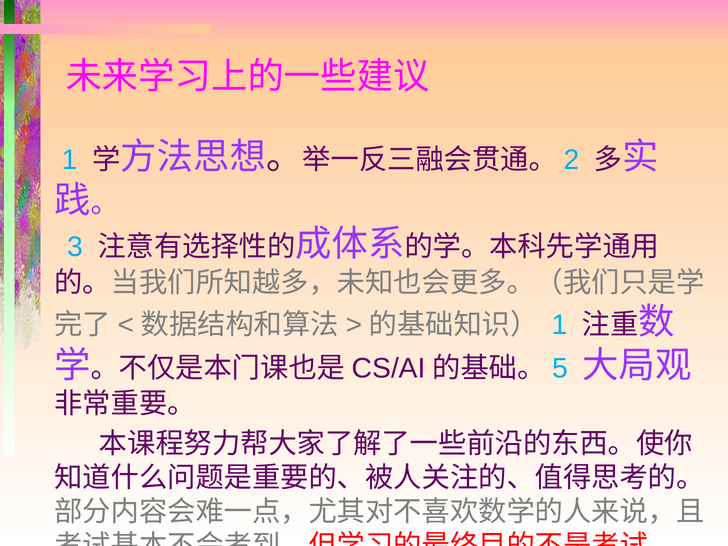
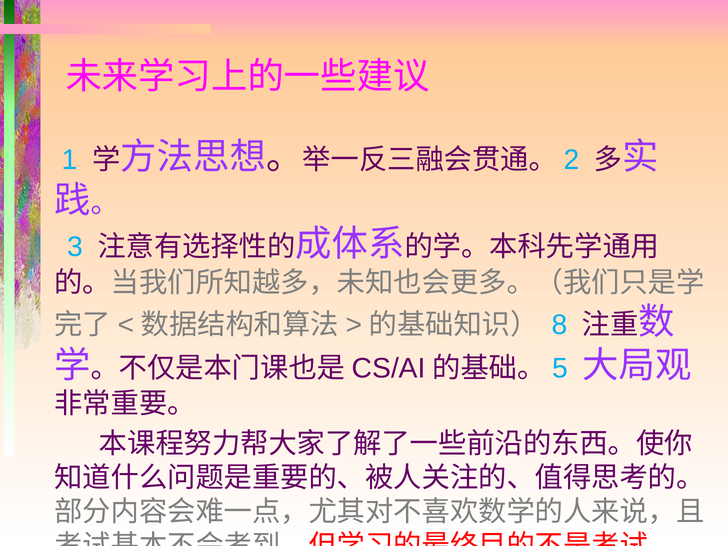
1 at (559, 325): 1 -> 8
